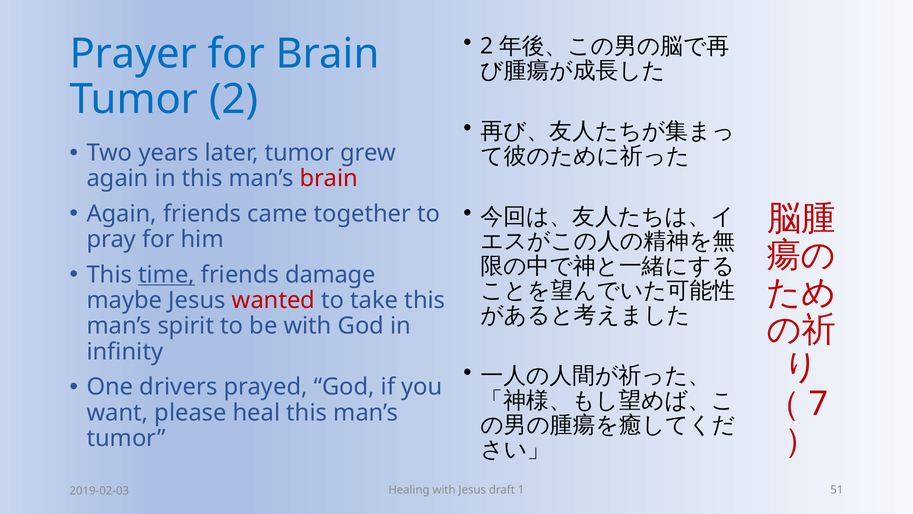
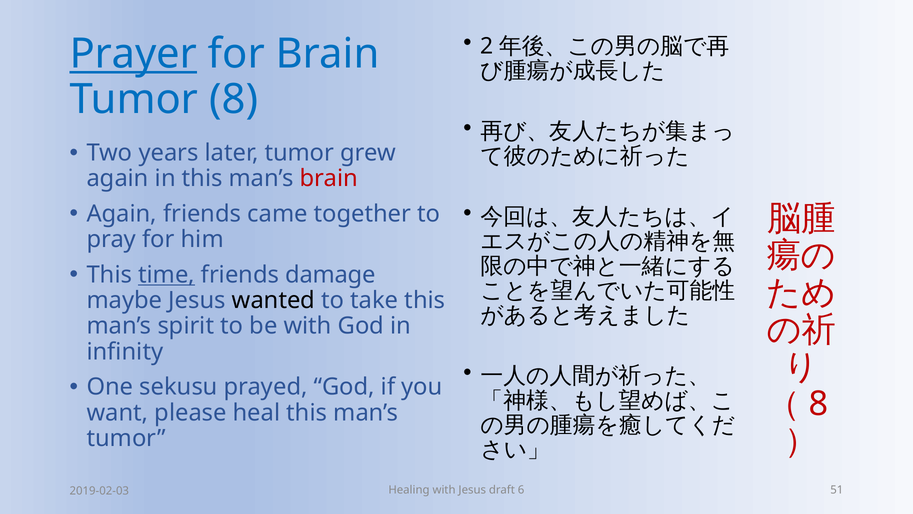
Prayer underline: none -> present
Tumor 2: 2 -> 8
wanted colour: red -> black
drivers: drivers -> sekusu
7 at (818, 403): 7 -> 8
1: 1 -> 6
